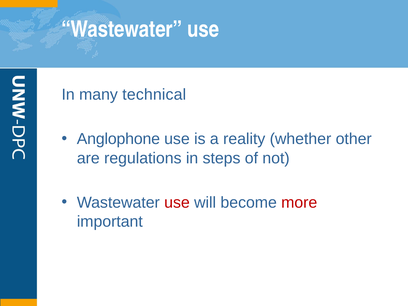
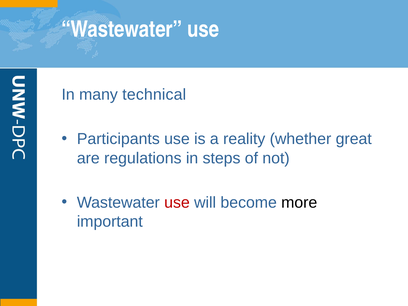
Anglophone: Anglophone -> Participants
other: other -> great
more colour: red -> black
